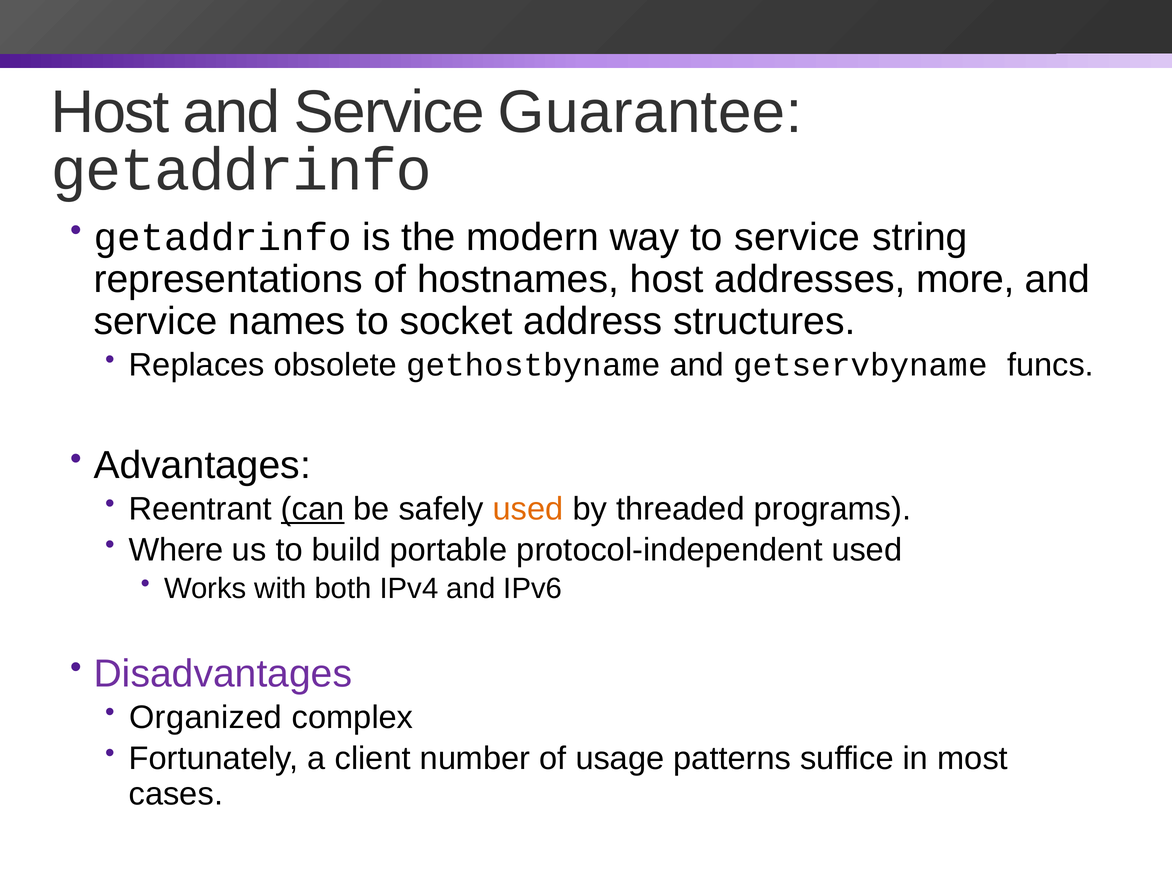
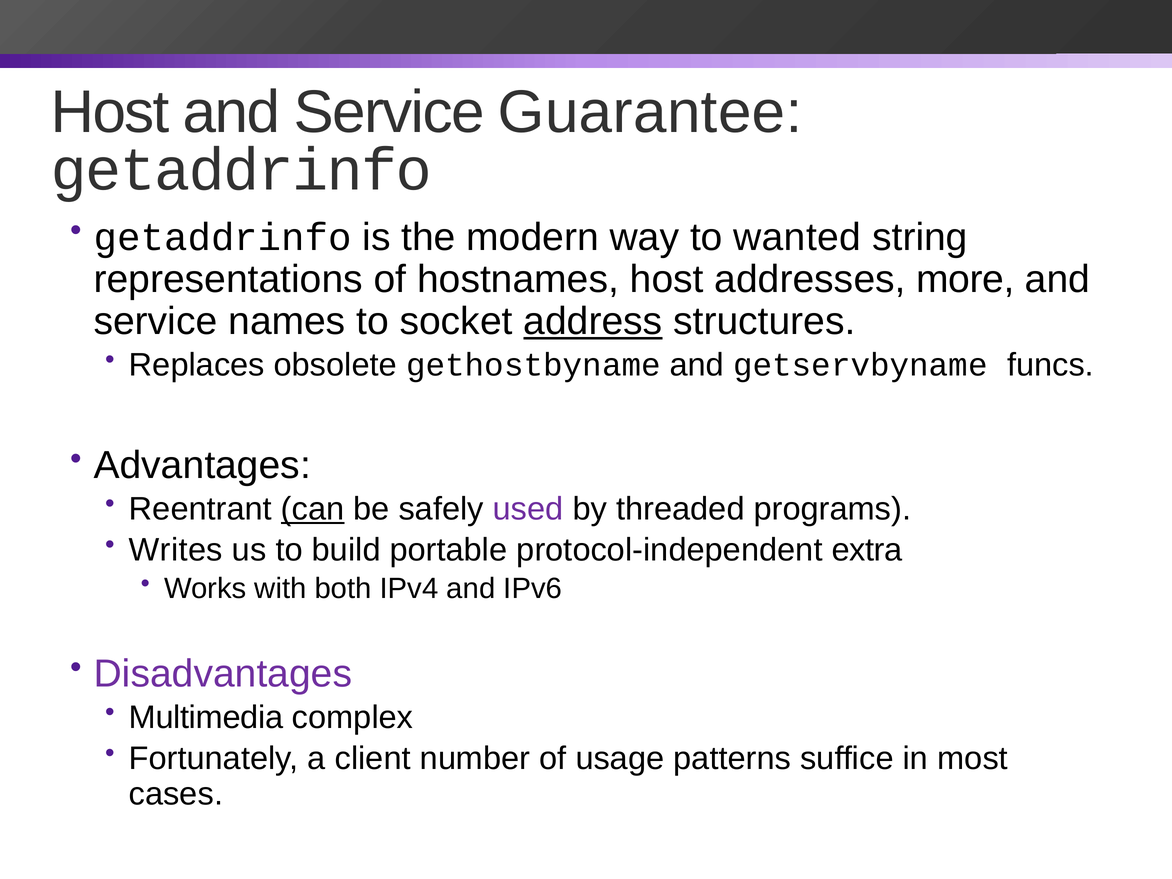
to service: service -> wanted
address underline: none -> present
used at (528, 509) colour: orange -> purple
Where: Where -> Writes
protocol-independent used: used -> extra
Organized: Organized -> Multimedia
